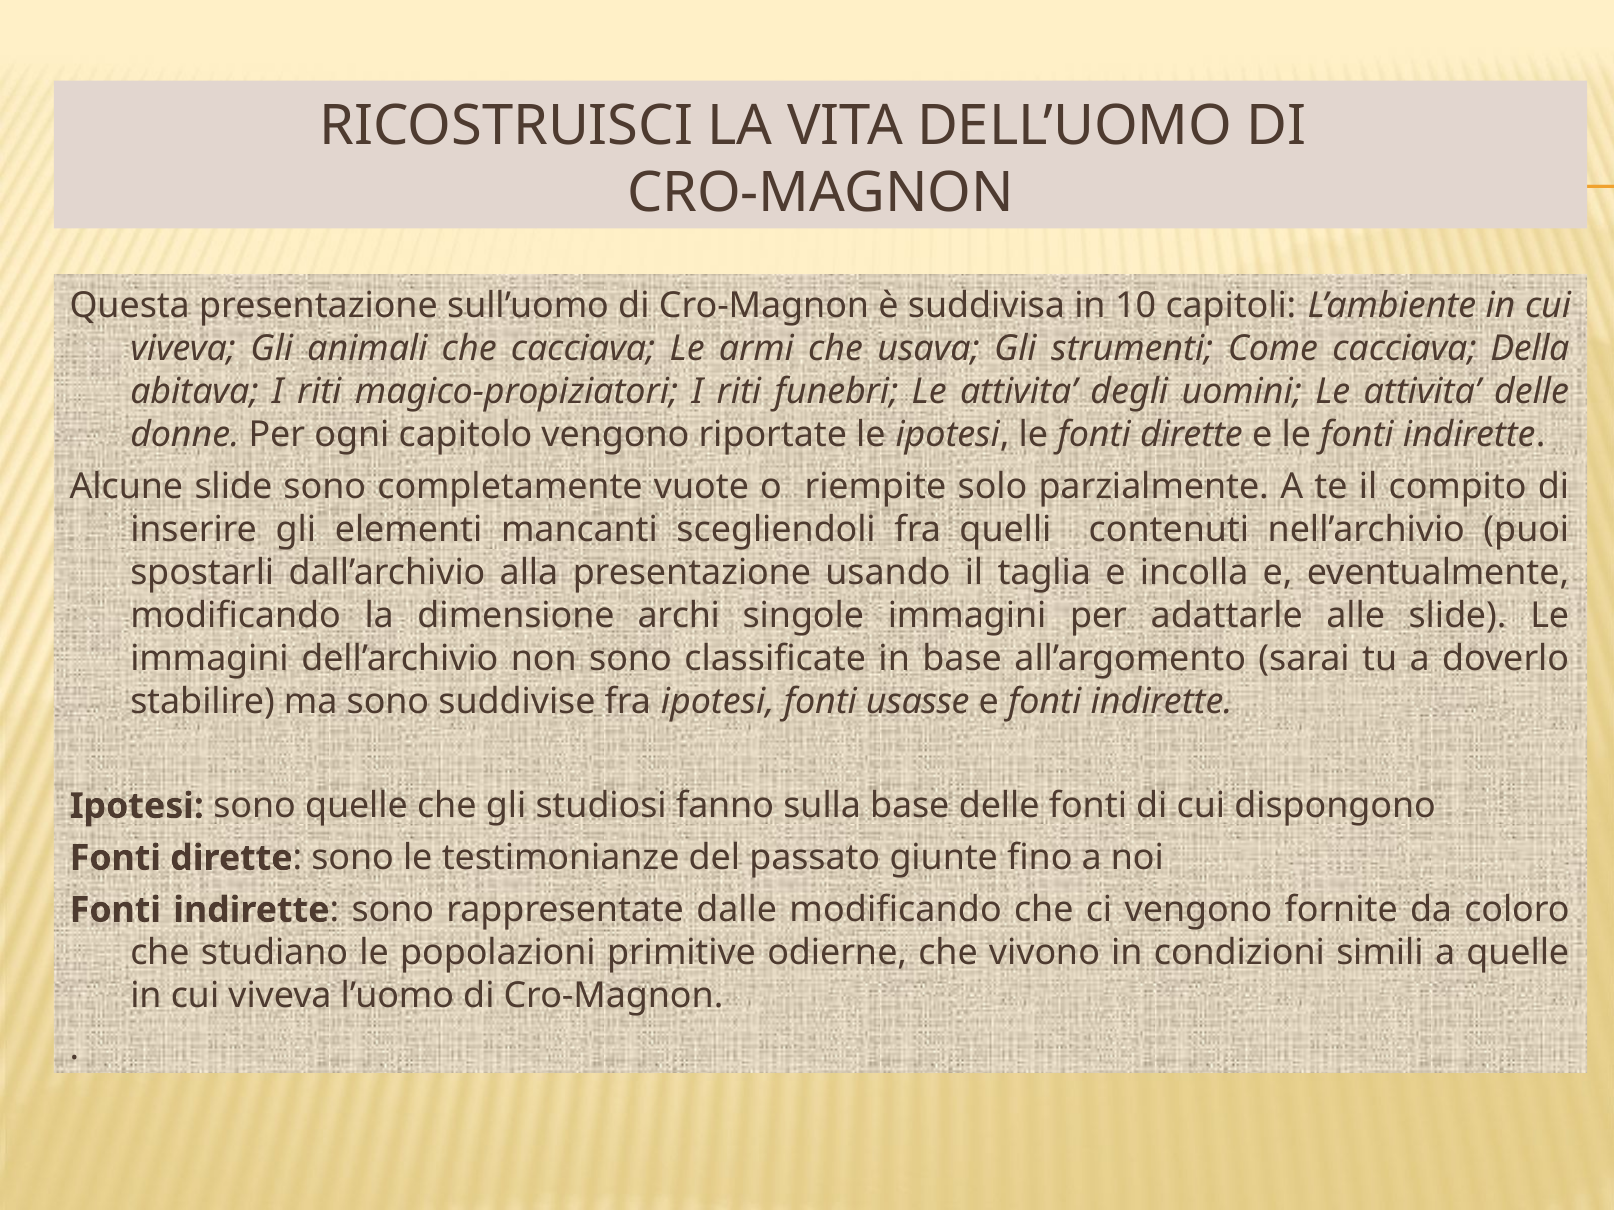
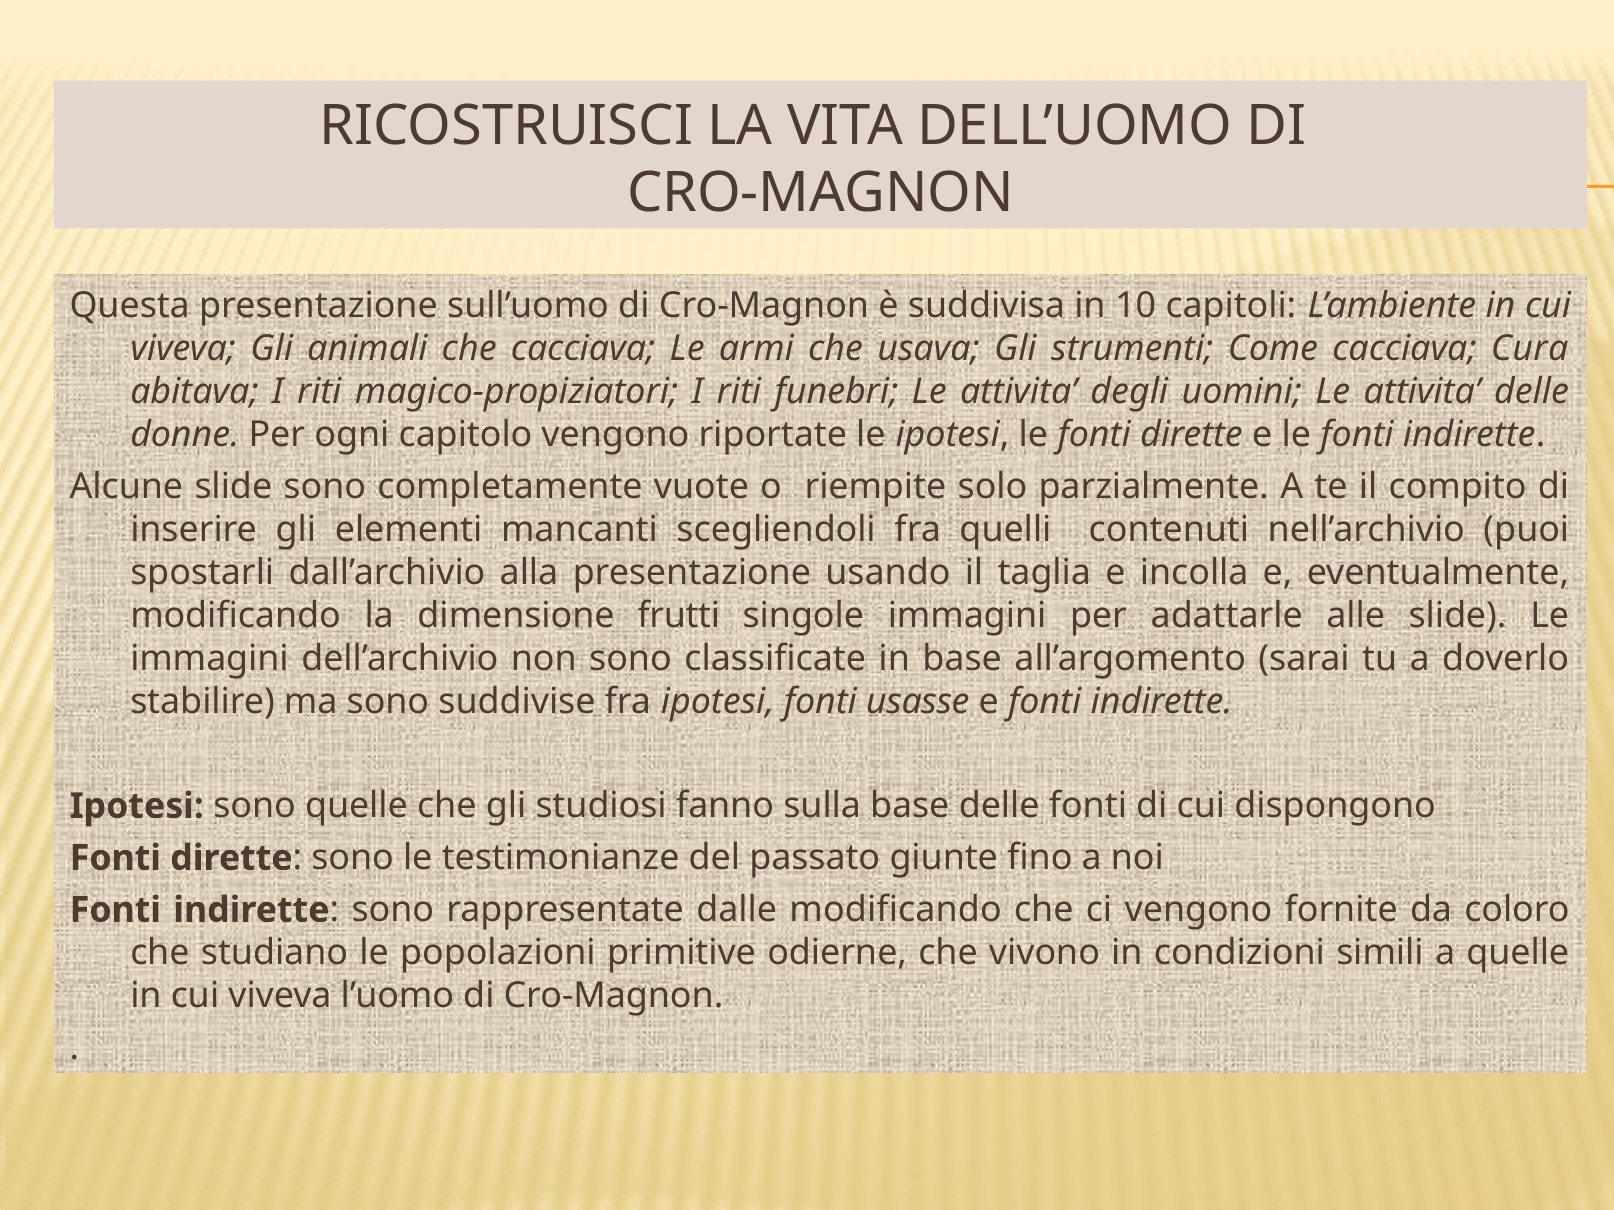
Della: Della -> Cura
archi: archi -> frutti
